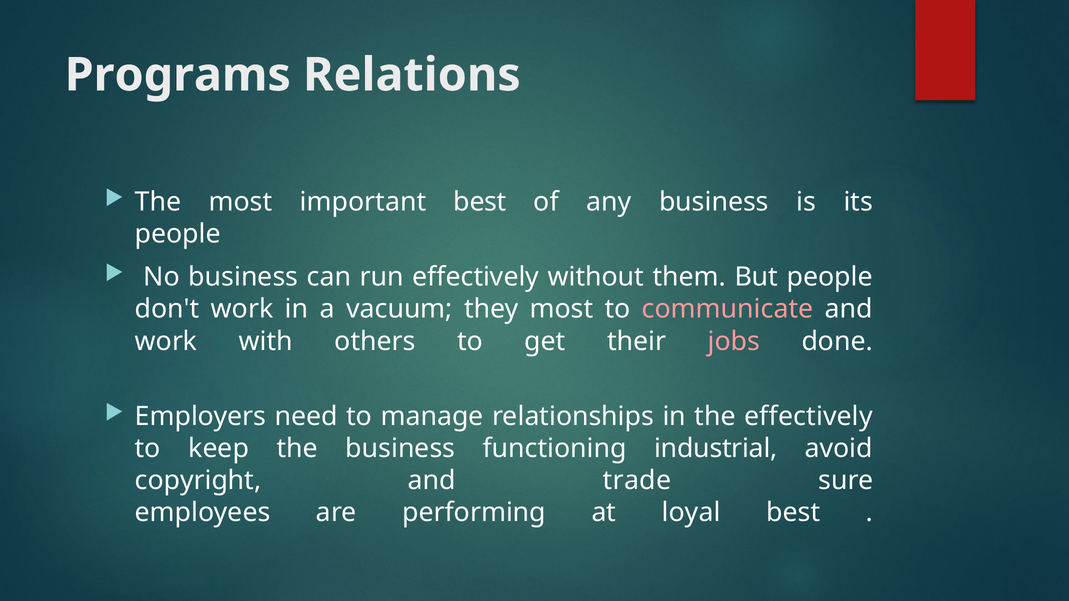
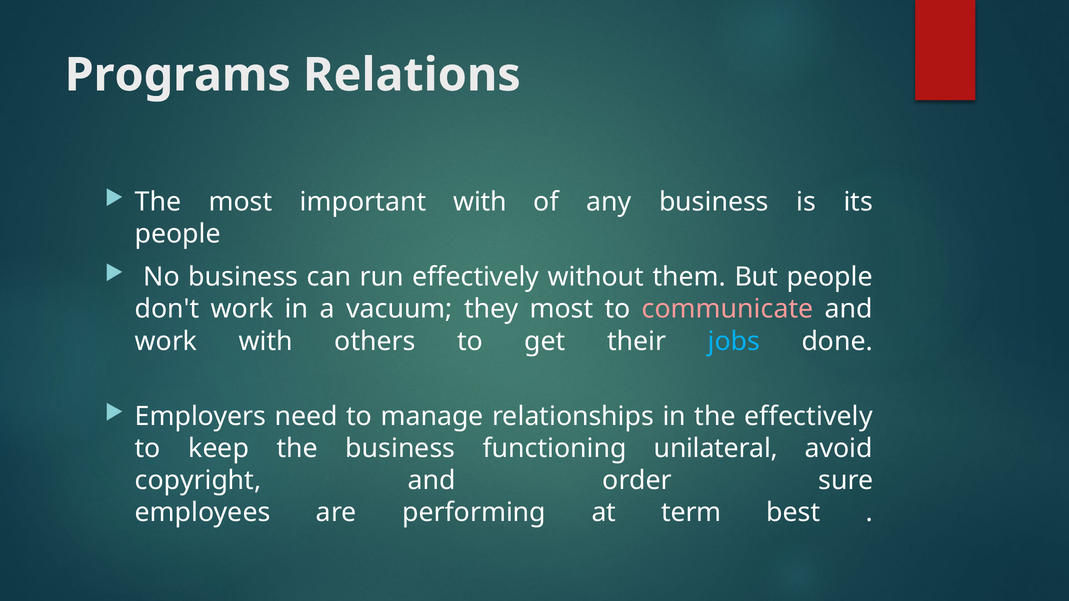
important best: best -> with
jobs colour: pink -> light blue
industrial: industrial -> unilateral
trade: trade -> order
loyal: loyal -> term
